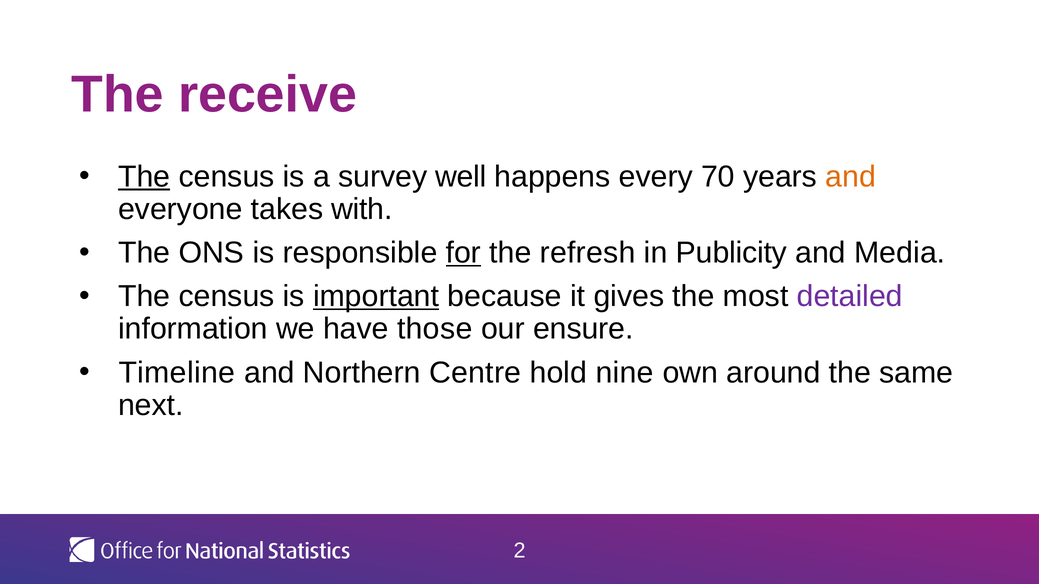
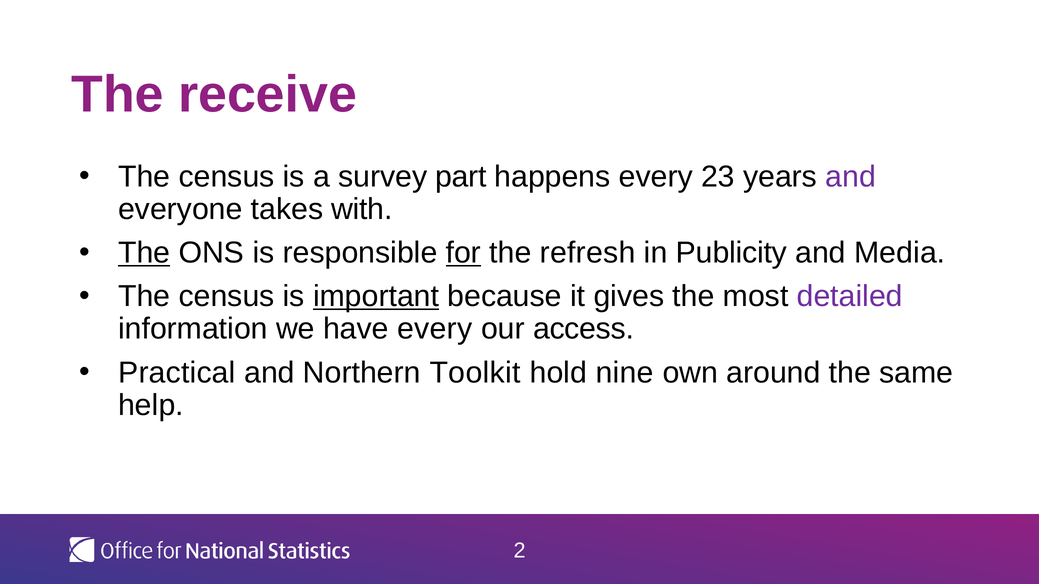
The at (144, 177) underline: present -> none
well: well -> part
70: 70 -> 23
and at (851, 177) colour: orange -> purple
The at (144, 253) underline: none -> present
have those: those -> every
ensure: ensure -> access
Timeline: Timeline -> Practical
Centre: Centre -> Toolkit
next: next -> help
